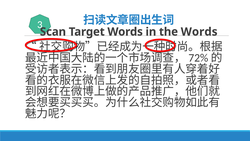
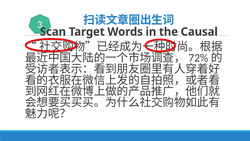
Words at (199, 32): Words -> Causal
